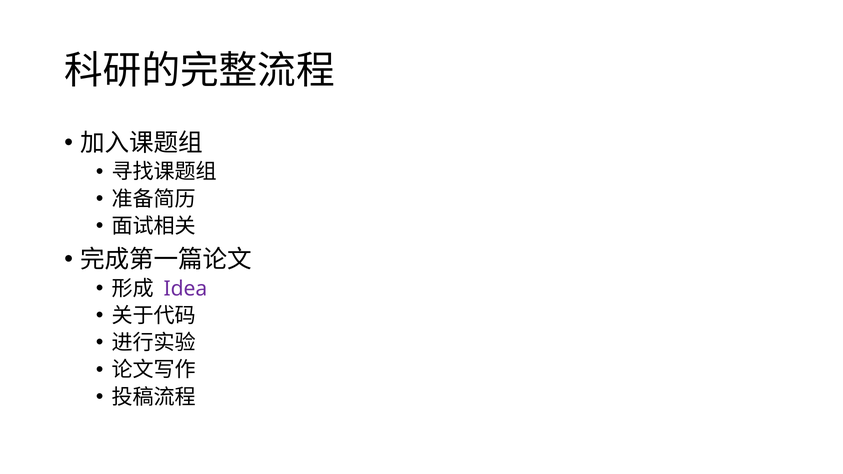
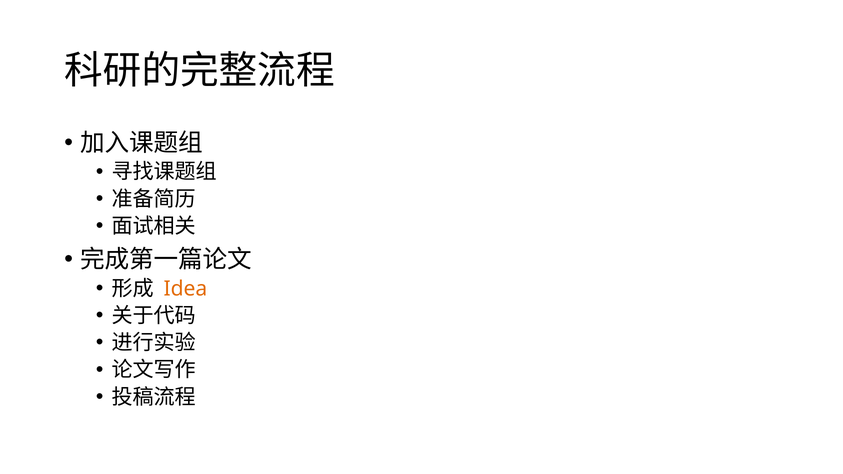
Idea colour: purple -> orange
